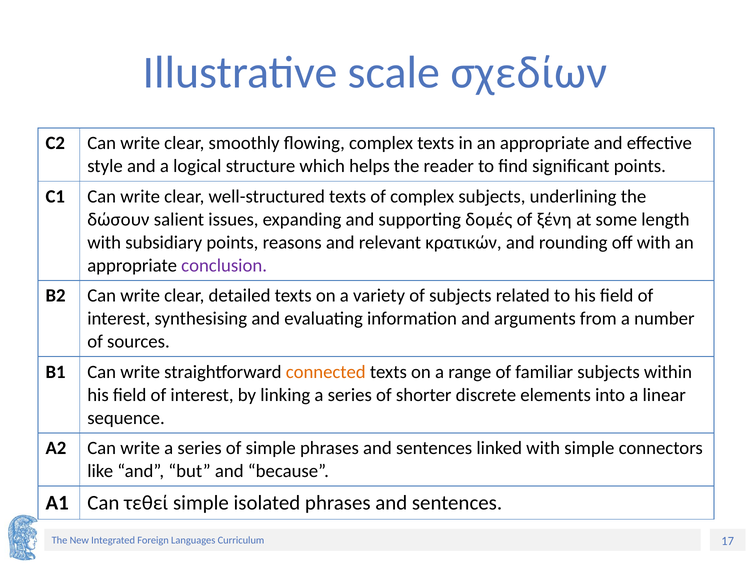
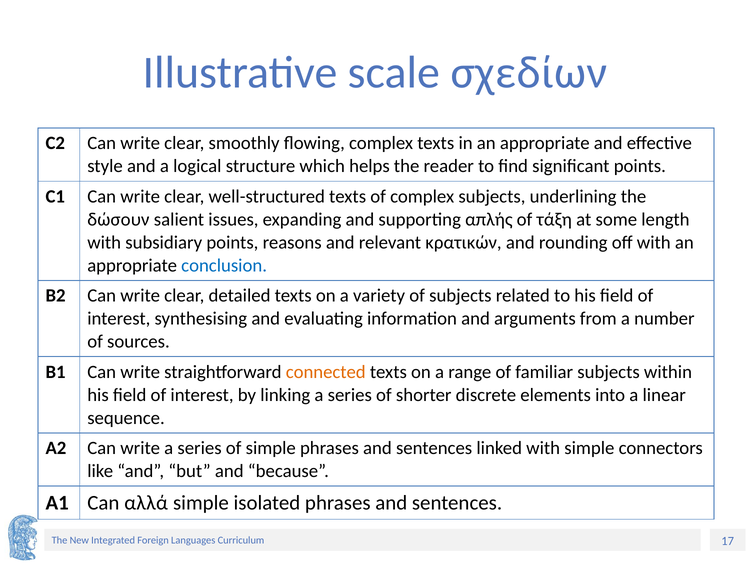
δομές: δομές -> απλής
ξένη: ξένη -> τάξη
conclusion colour: purple -> blue
τεθεί: τεθεί -> αλλά
